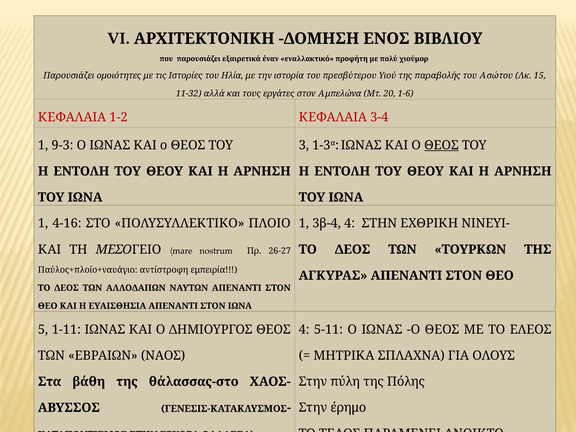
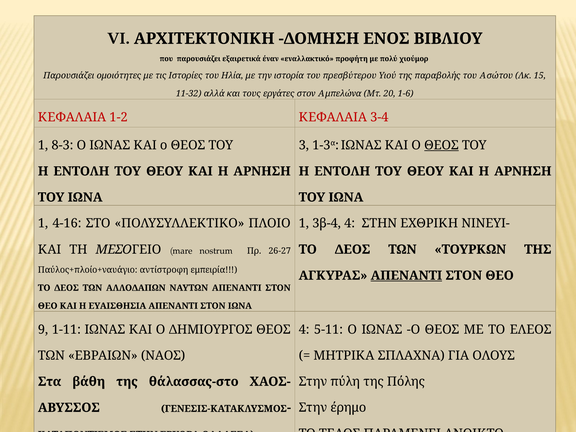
9-3: 9-3 -> 8-3
ΑΠΕΝΑΝΤΙ at (406, 276) underline: none -> present
5: 5 -> 9
